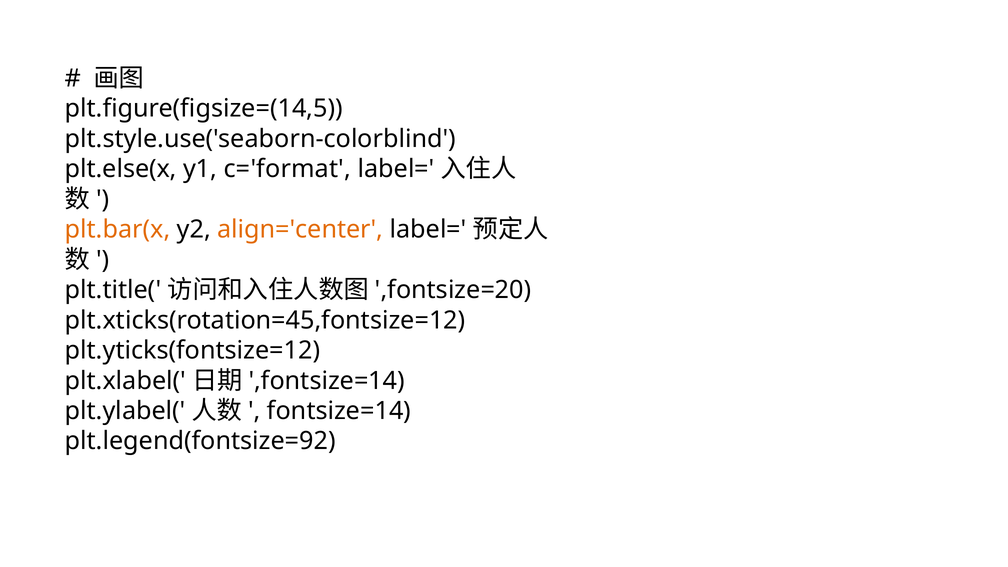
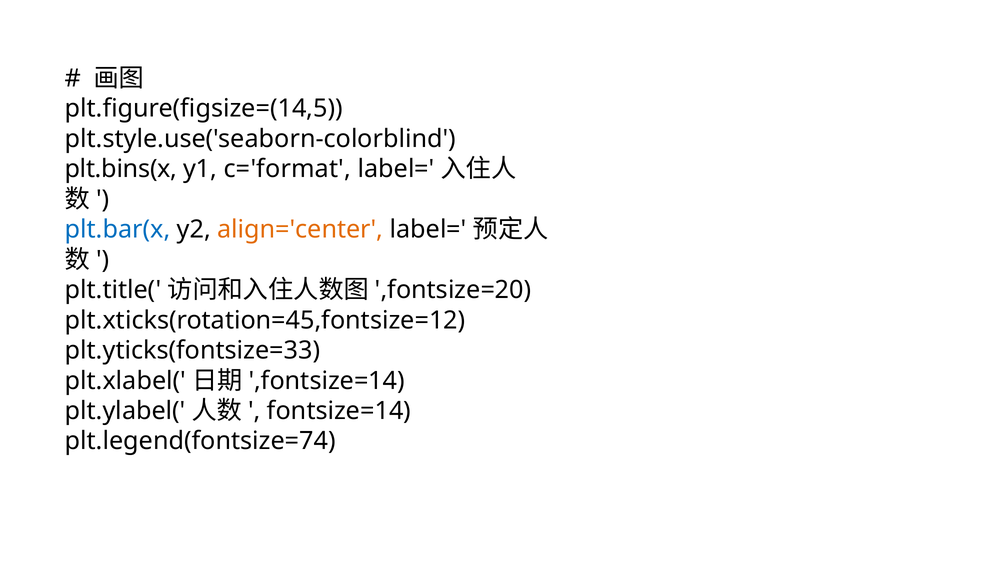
plt.else(x: plt.else(x -> plt.bins(x
plt.bar(x colour: orange -> blue
plt.yticks(fontsize=12: plt.yticks(fontsize=12 -> plt.yticks(fontsize=33
plt.legend(fontsize=92: plt.legend(fontsize=92 -> plt.legend(fontsize=74
